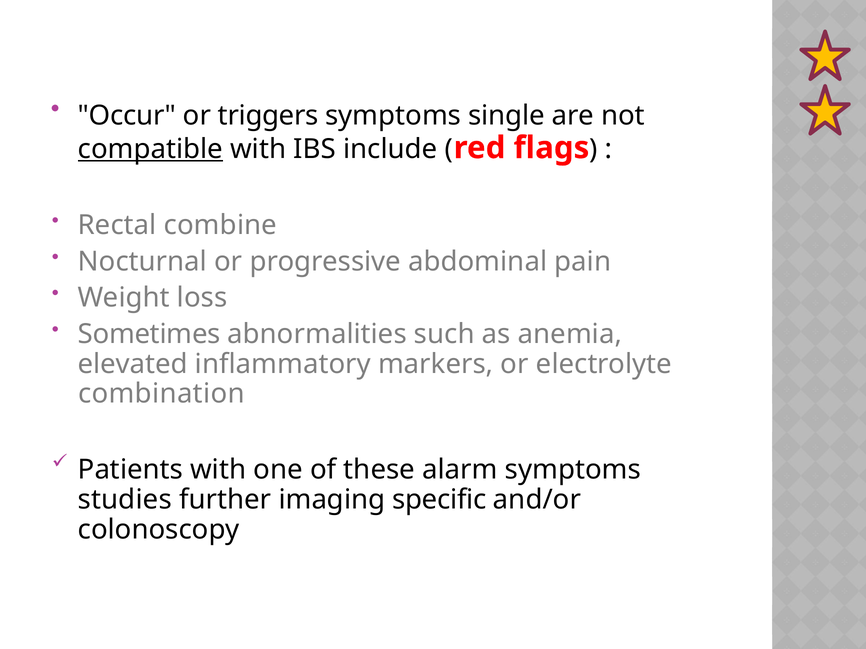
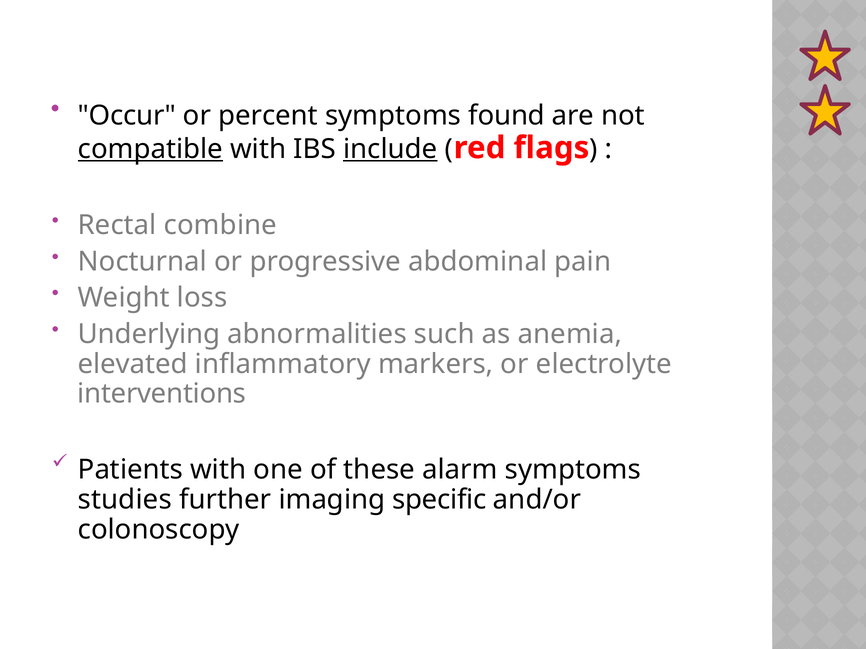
triggers: triggers -> percent
single: single -> found
include underline: none -> present
Sometimes: Sometimes -> Underlying
combination: combination -> interventions
